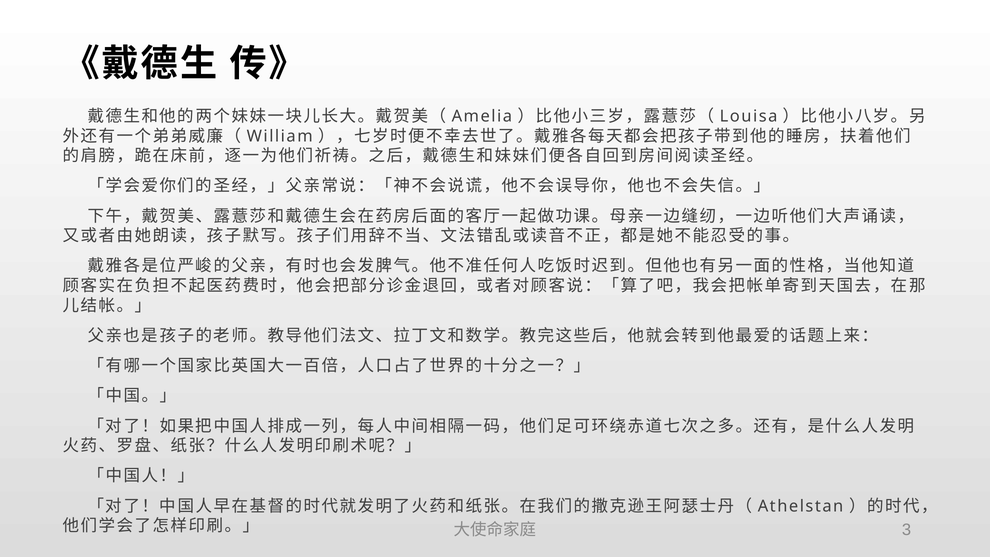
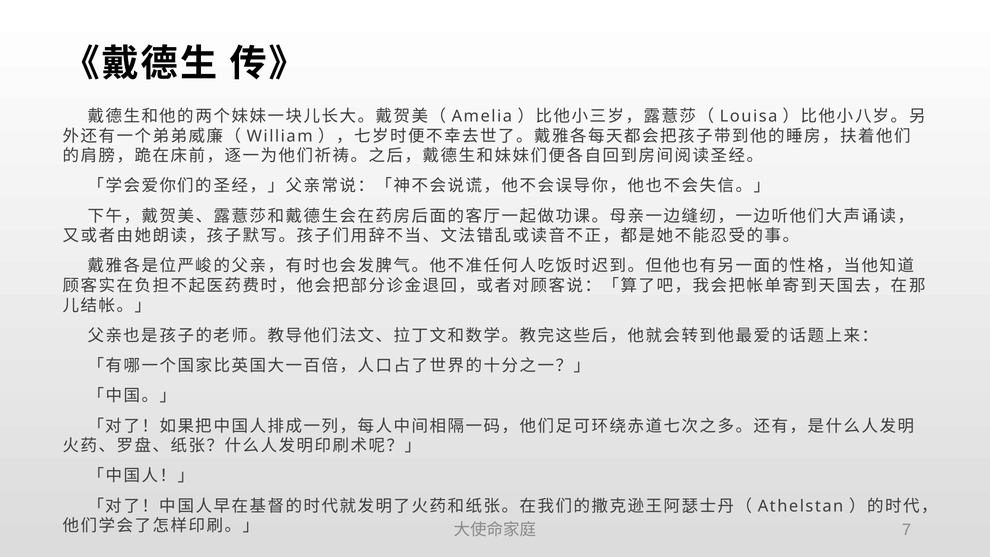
3: 3 -> 7
